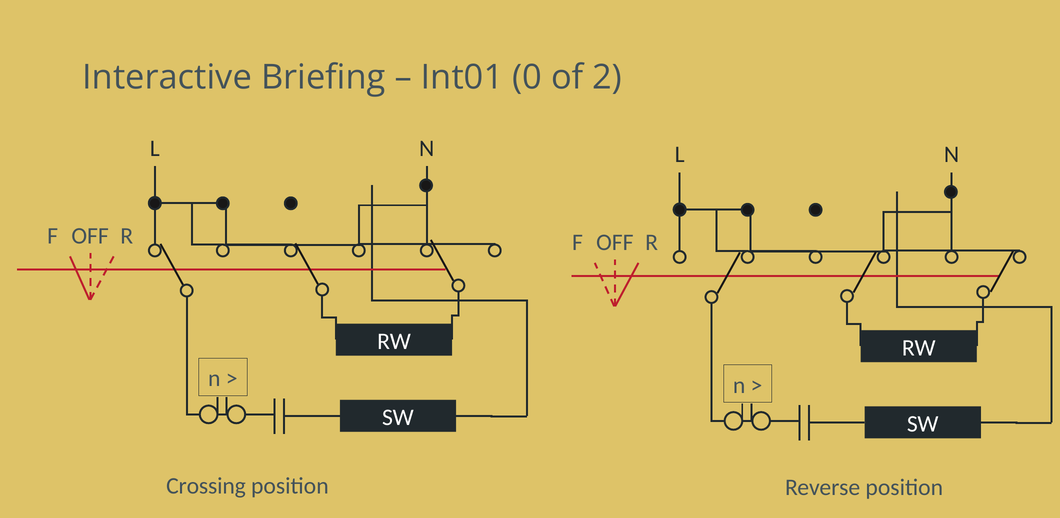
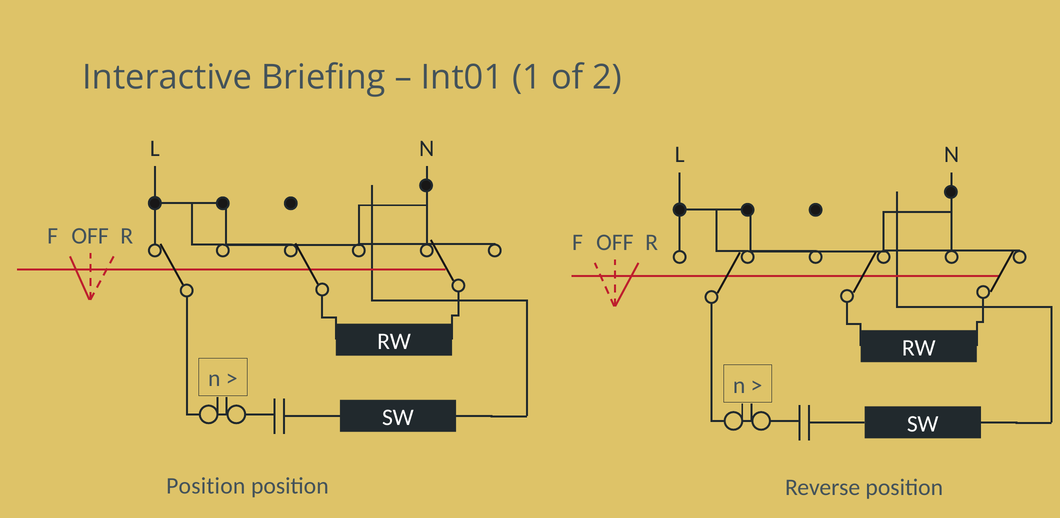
0: 0 -> 1
Crossing at (206, 486): Crossing -> Position
